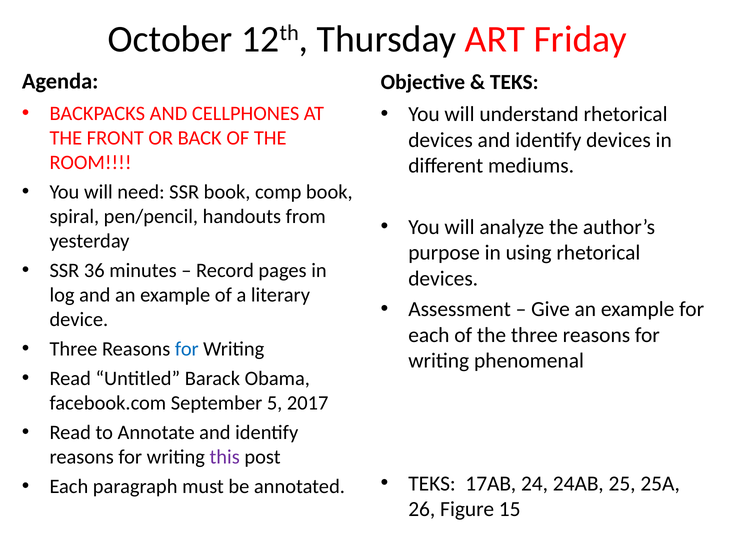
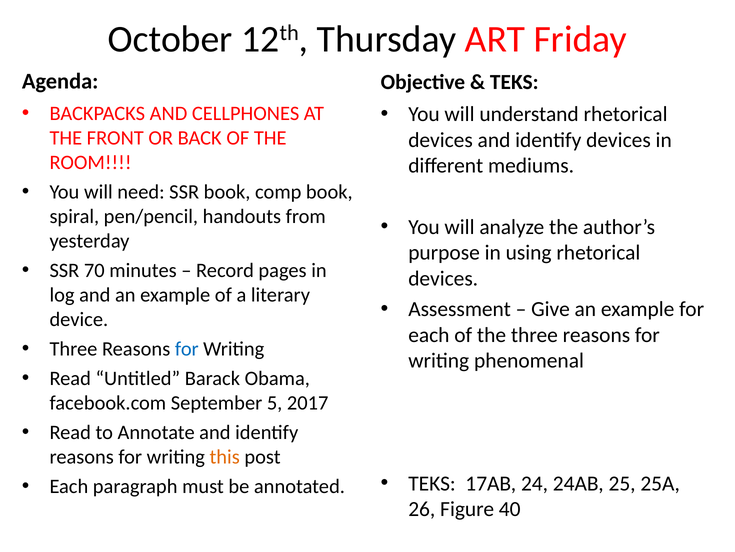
36: 36 -> 70
this colour: purple -> orange
15: 15 -> 40
